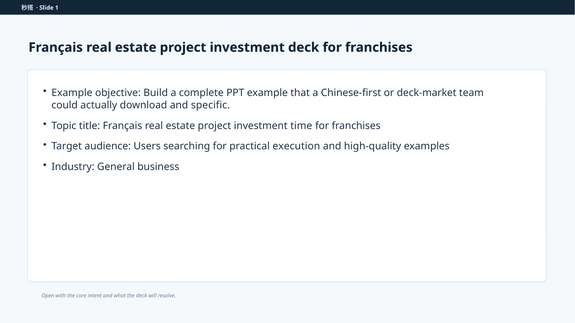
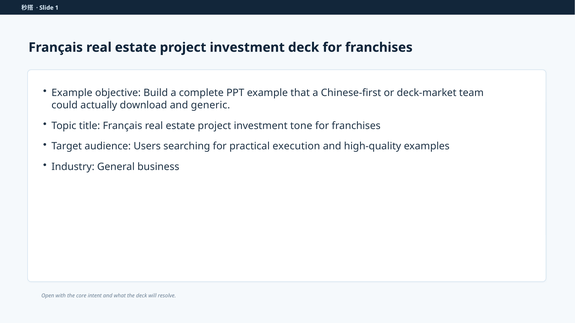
specific: specific -> generic
time: time -> tone
